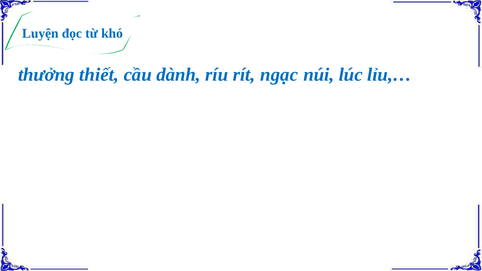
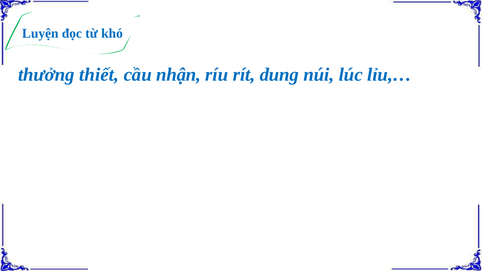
dành: dành -> nhận
ngạc: ngạc -> dung
